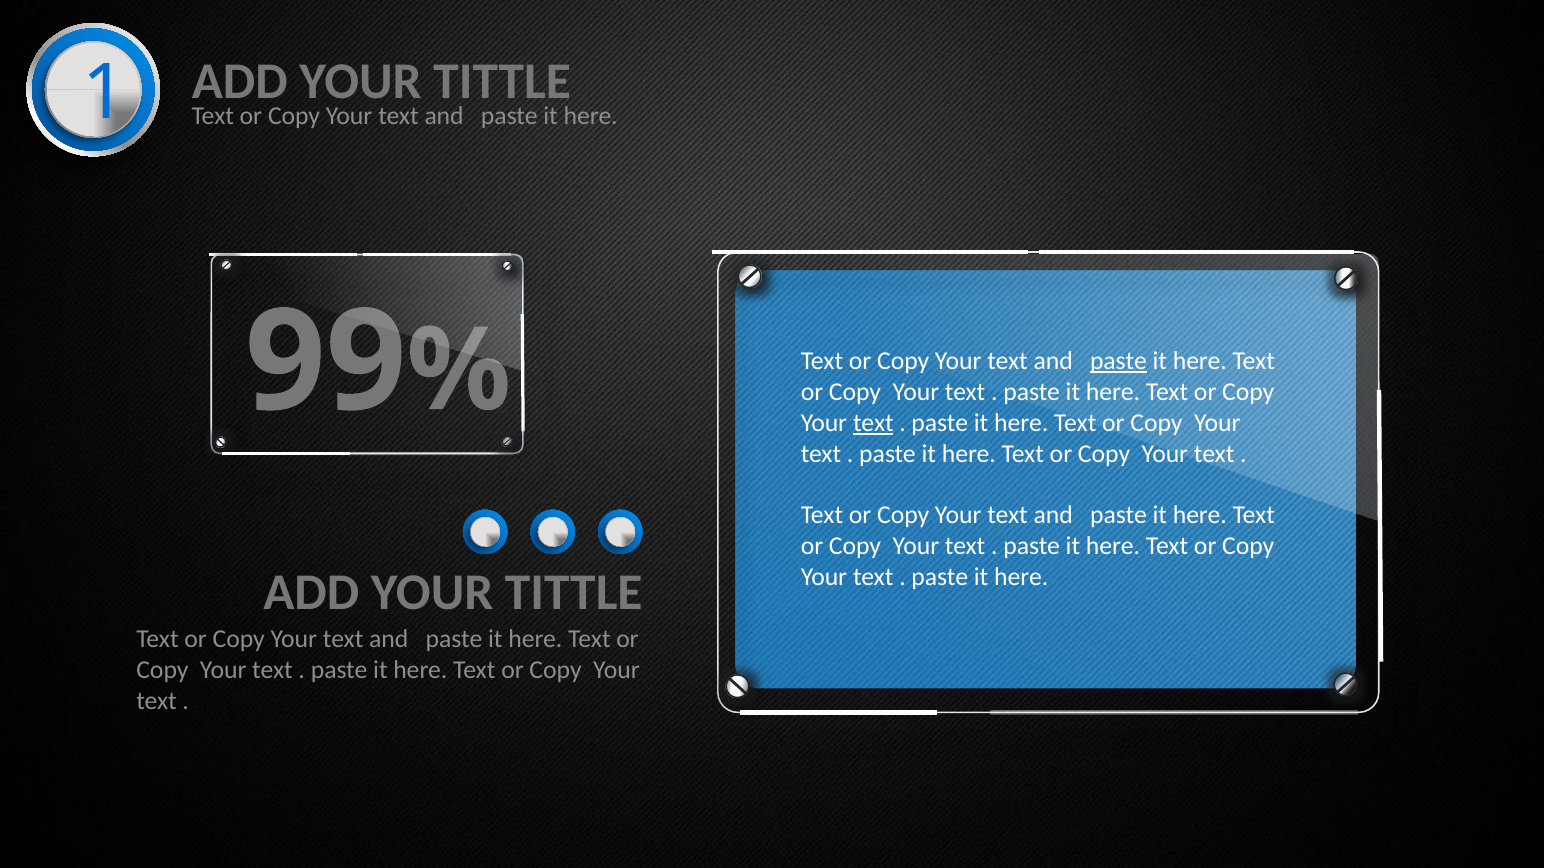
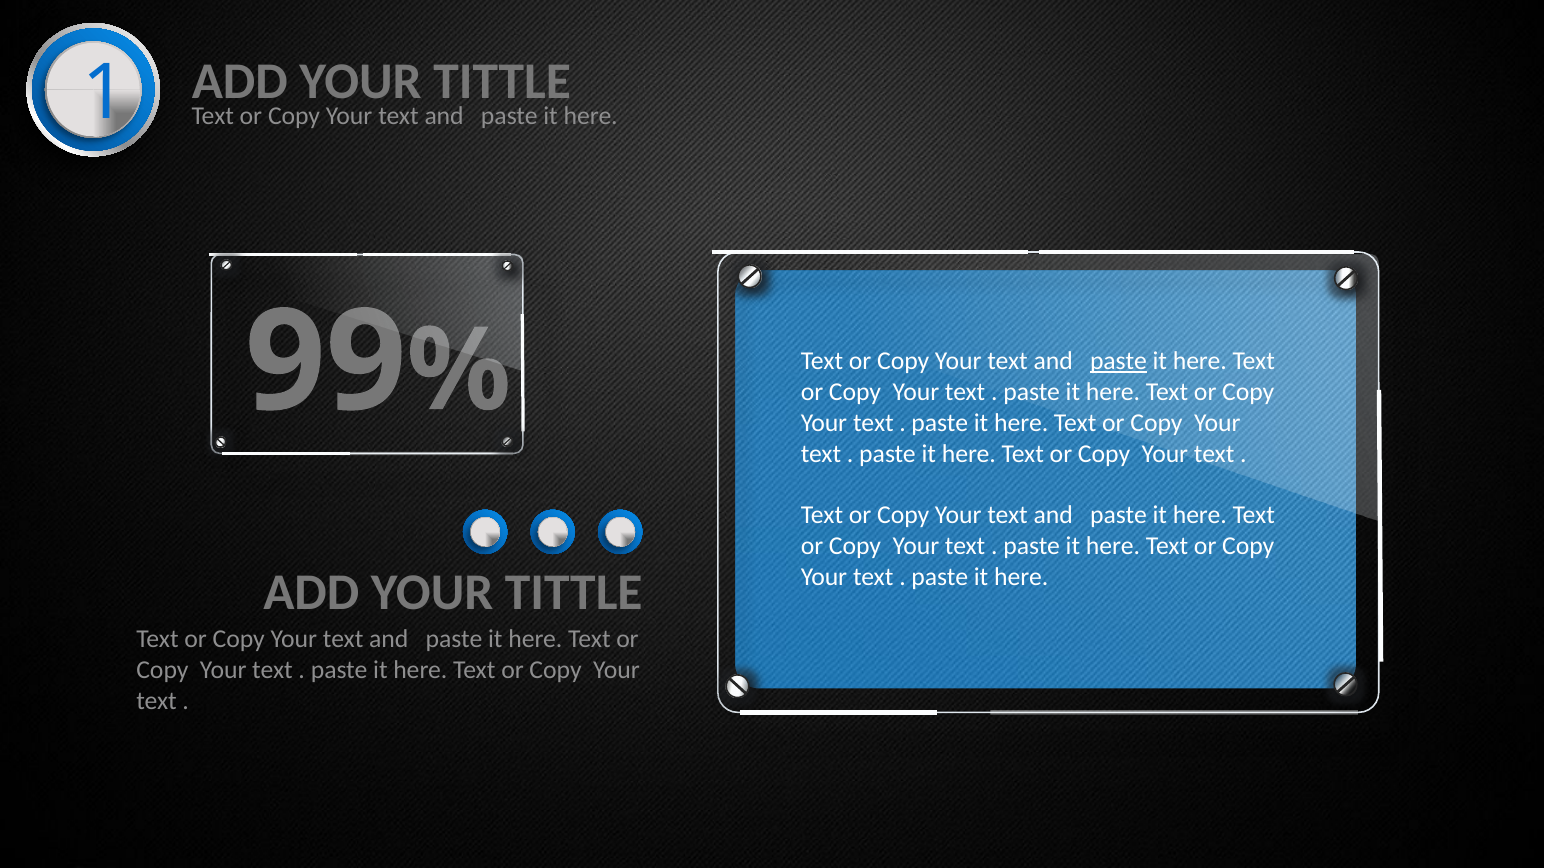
text at (873, 423) underline: present -> none
